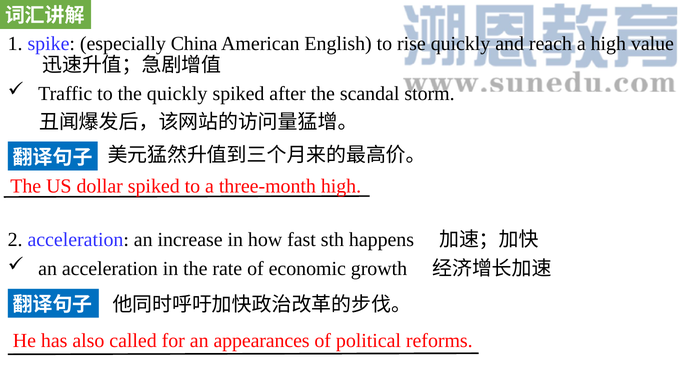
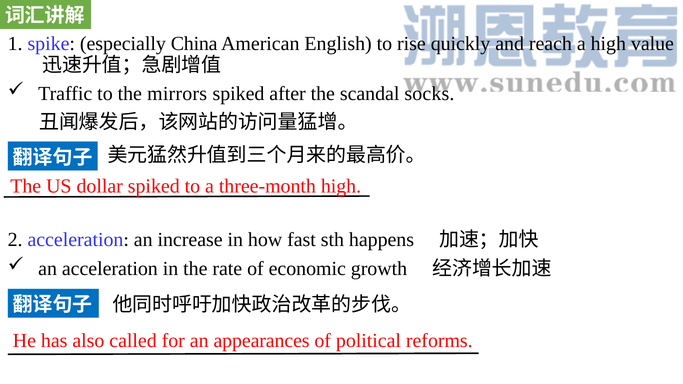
the quickly: quickly -> mirrors
storm: storm -> socks
